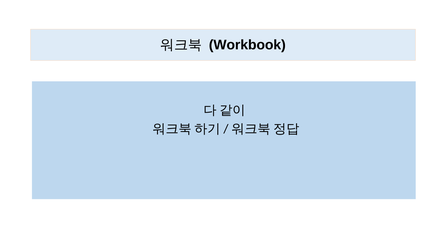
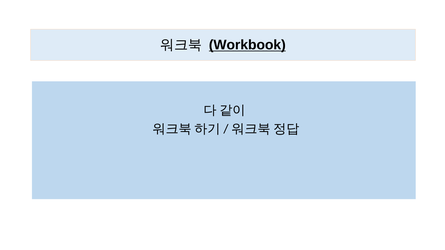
Workbook underline: none -> present
